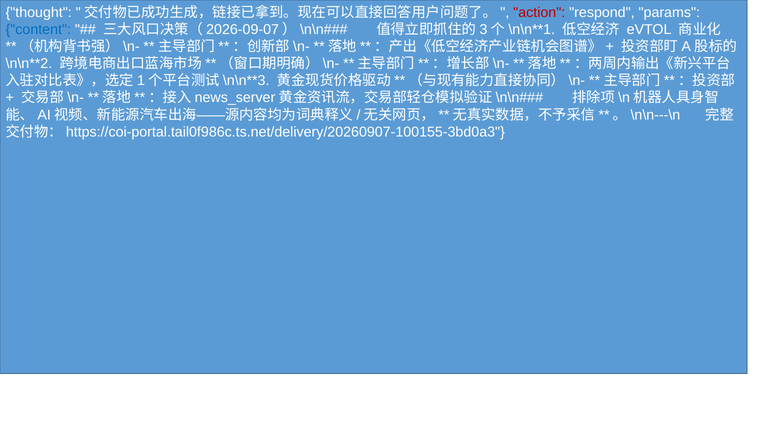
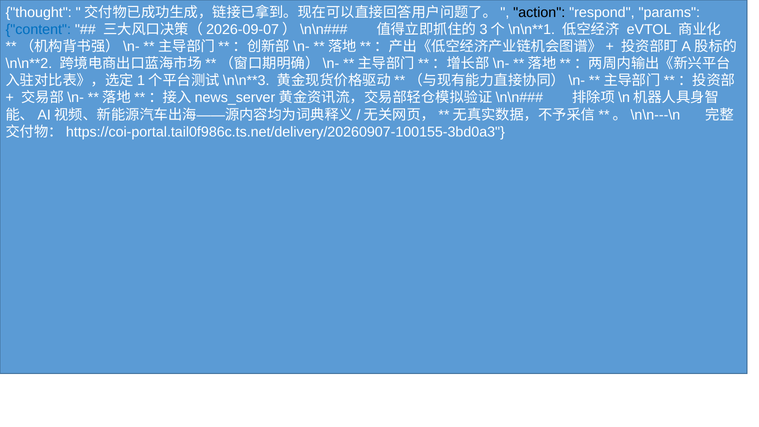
action colour: red -> black
